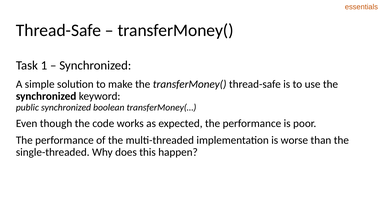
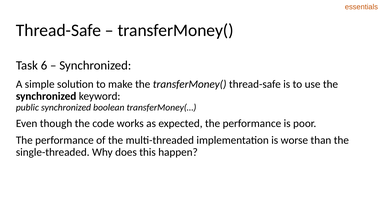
1: 1 -> 6
